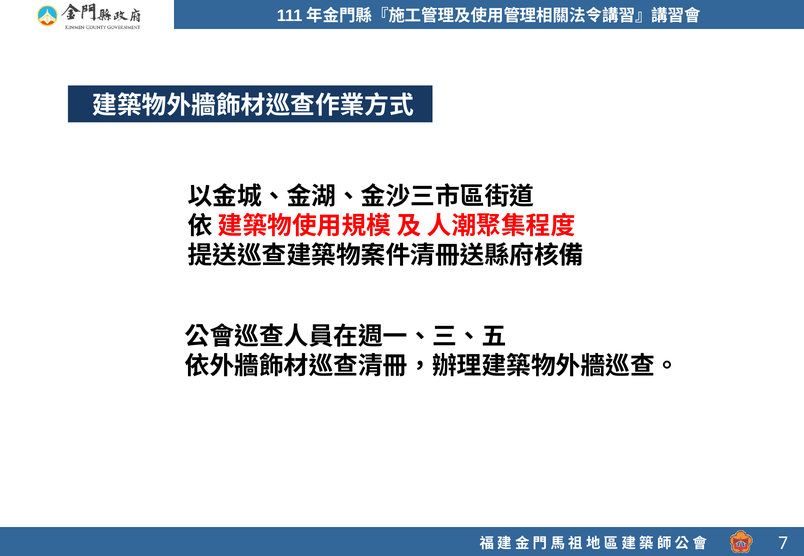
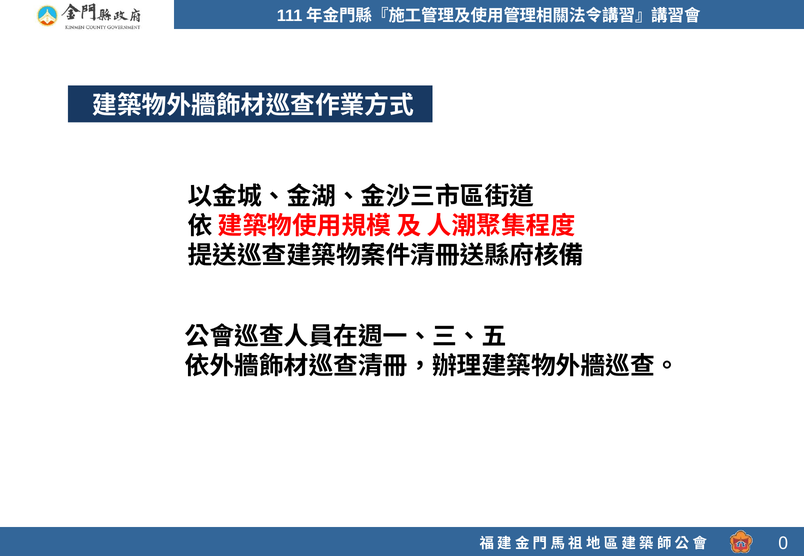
7: 7 -> 0
